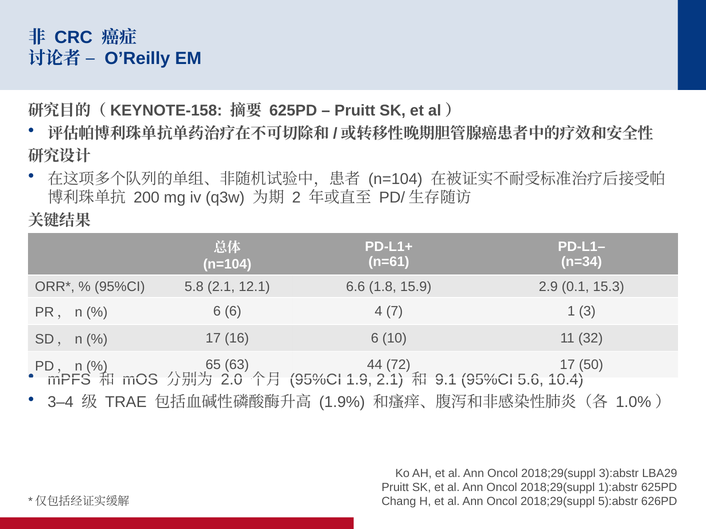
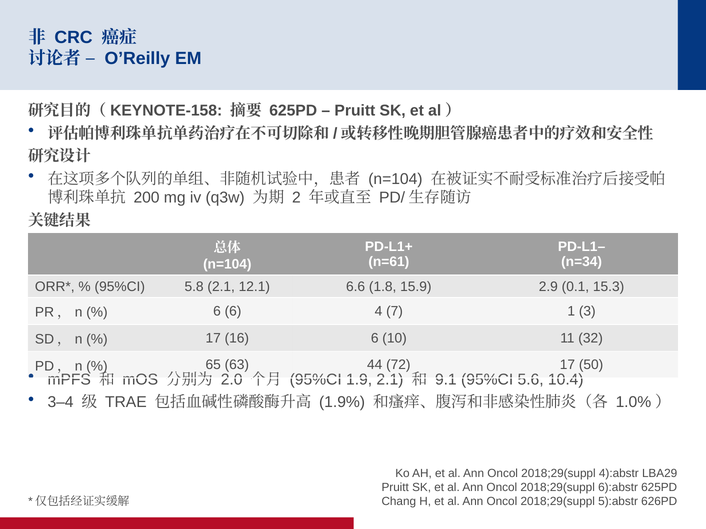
3):abstr: 3):abstr -> 4):abstr
1):abstr: 1):abstr -> 6):abstr
